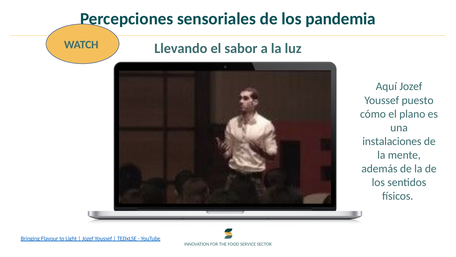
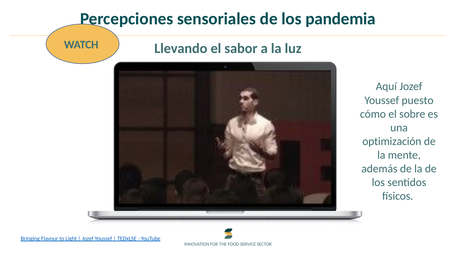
plano: plano -> sobre
instalaciones: instalaciones -> optimización
